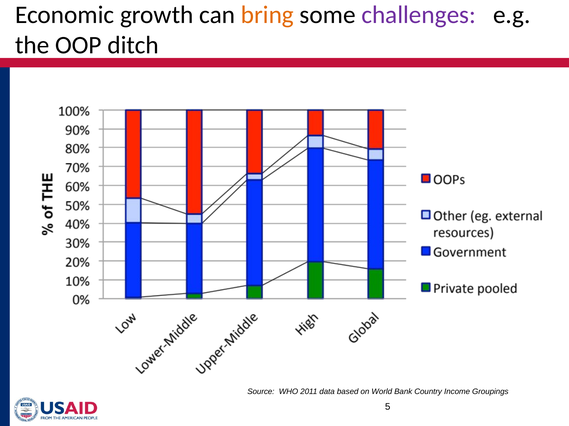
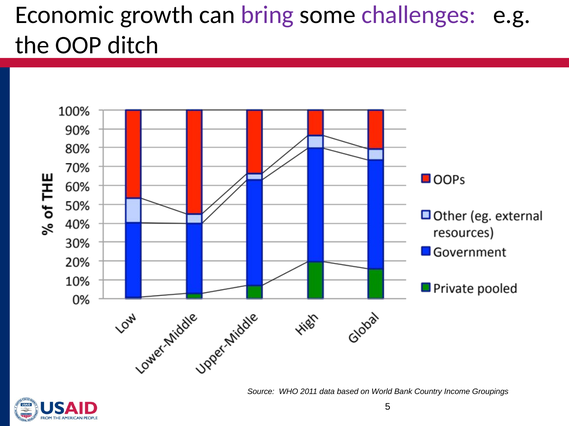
bring colour: orange -> purple
